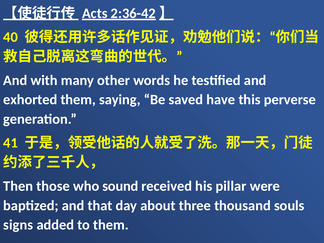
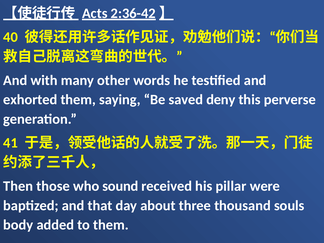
have: have -> deny
signs: signs -> body
